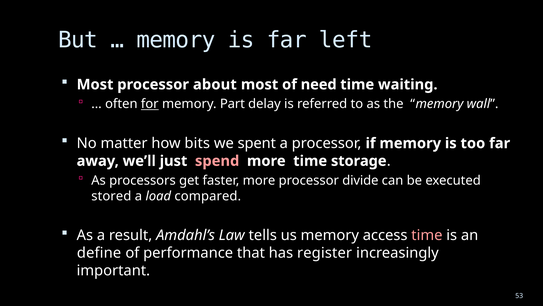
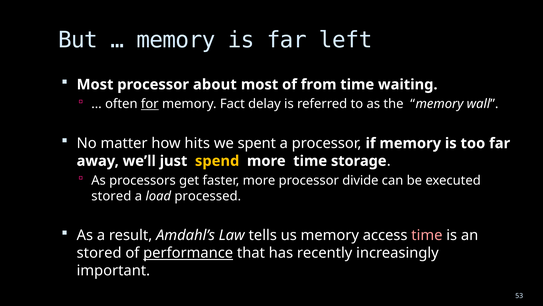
need: need -> from
Part: Part -> Fact
bits: bits -> hits
spend colour: pink -> yellow
compared: compared -> processed
define at (99, 253): define -> stored
performance underline: none -> present
register: register -> recently
